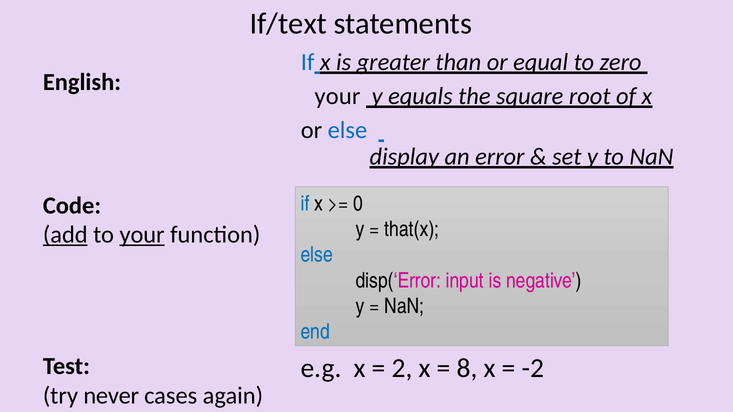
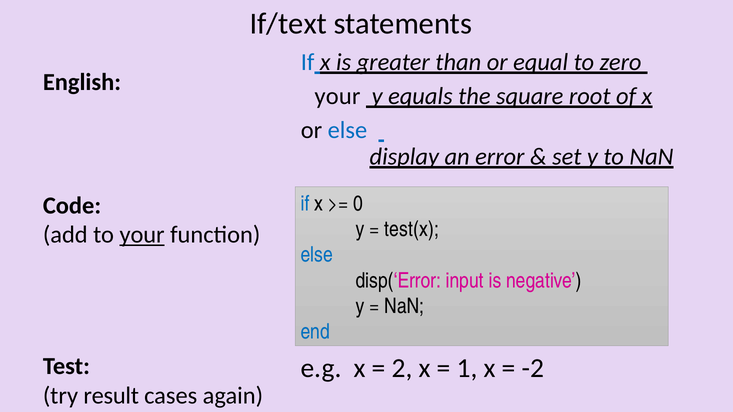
that(x: that(x -> test(x
add underline: present -> none
8: 8 -> 1
never: never -> result
